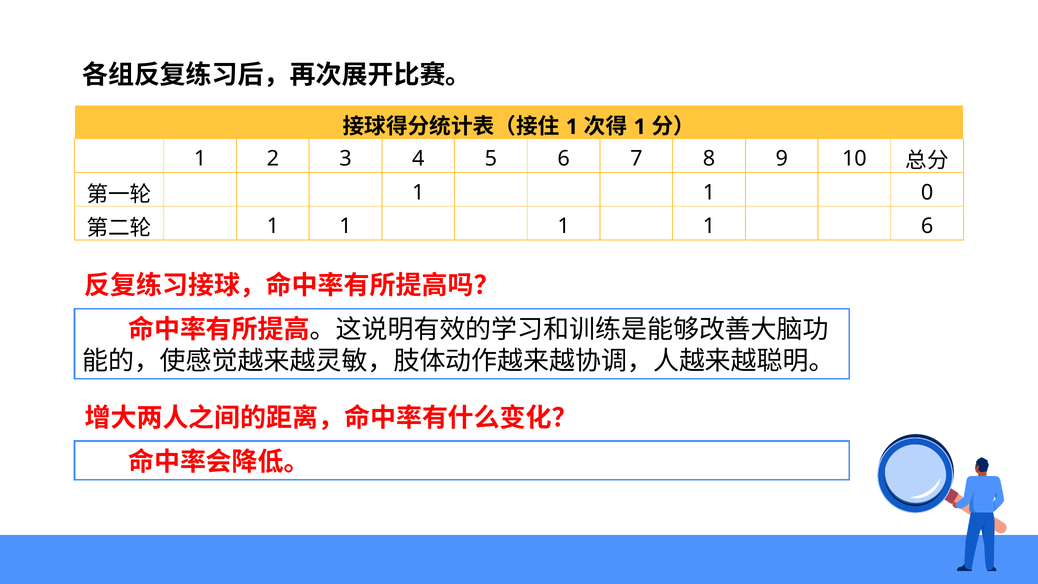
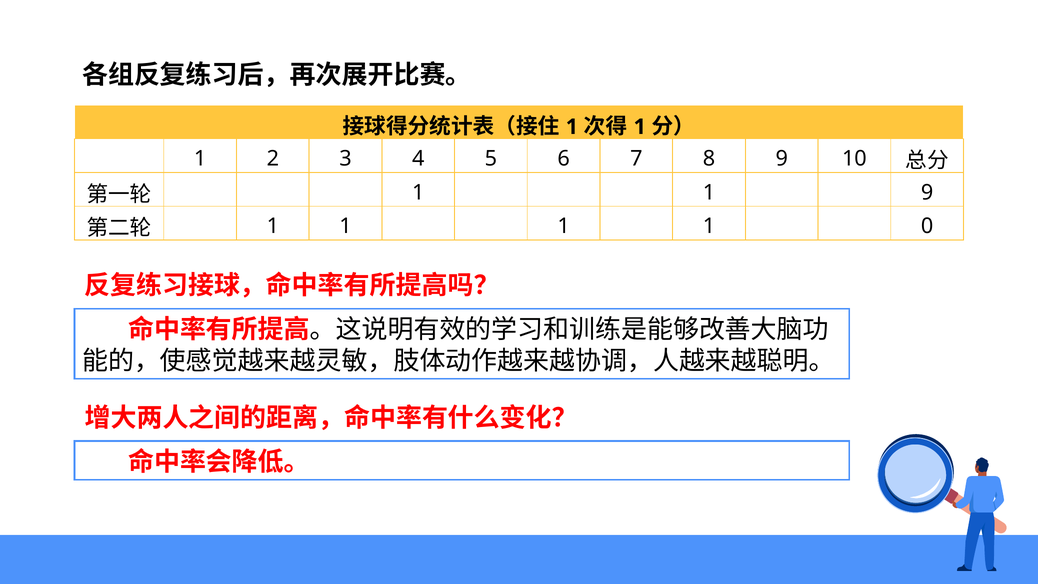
1 0: 0 -> 9
1 6: 6 -> 0
